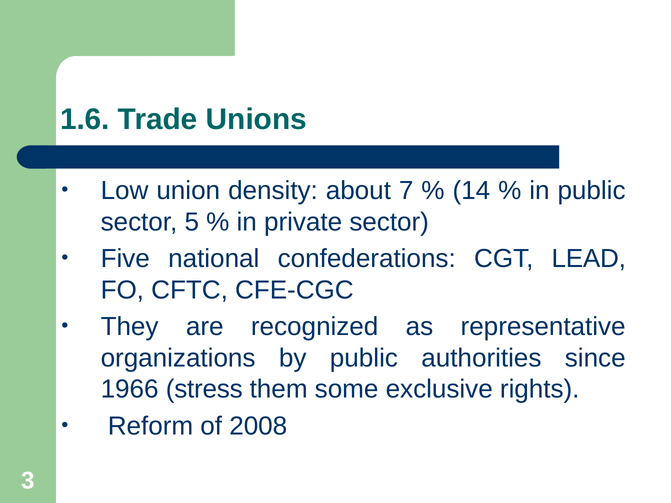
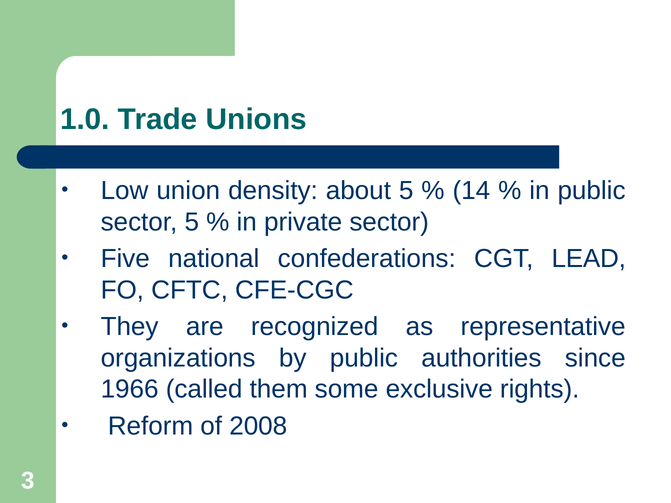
1.6: 1.6 -> 1.0
about 7: 7 -> 5
stress: stress -> called
